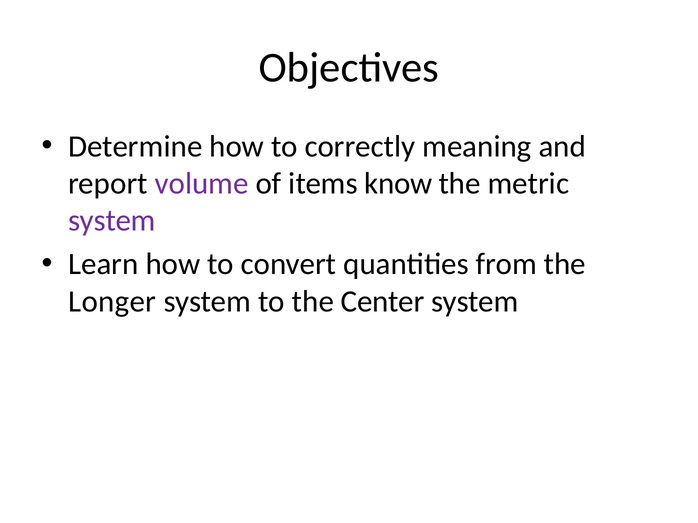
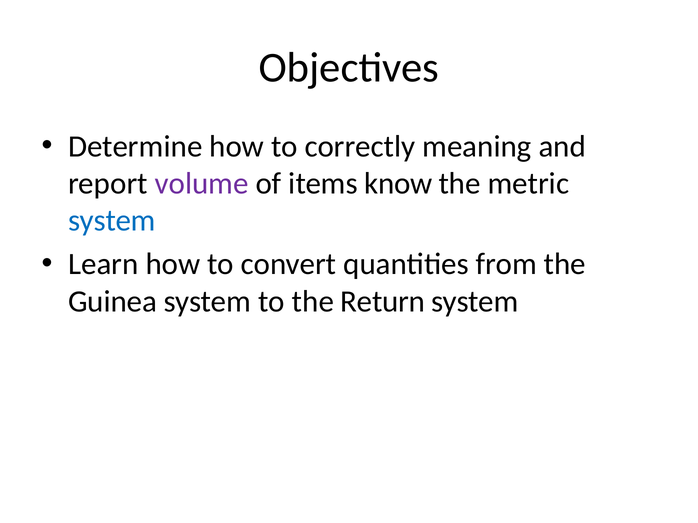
system at (112, 221) colour: purple -> blue
Longer: Longer -> Guinea
Center: Center -> Return
